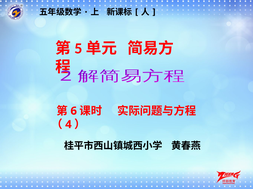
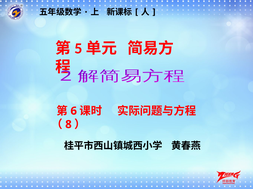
4: 4 -> 8
